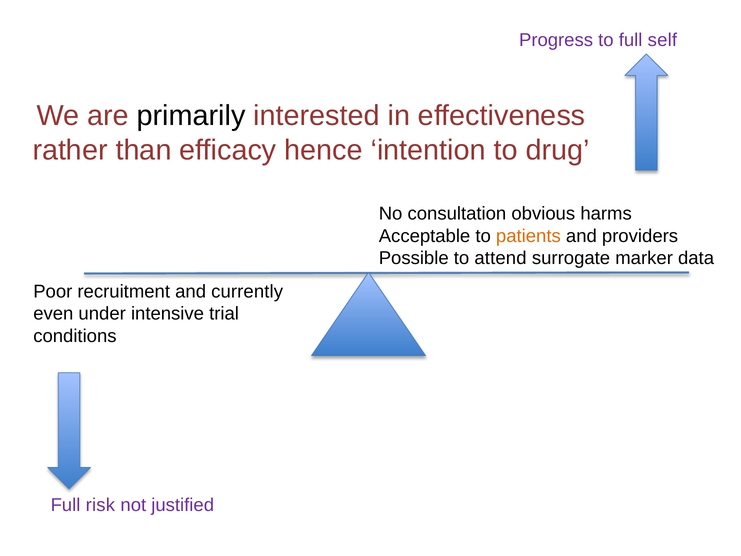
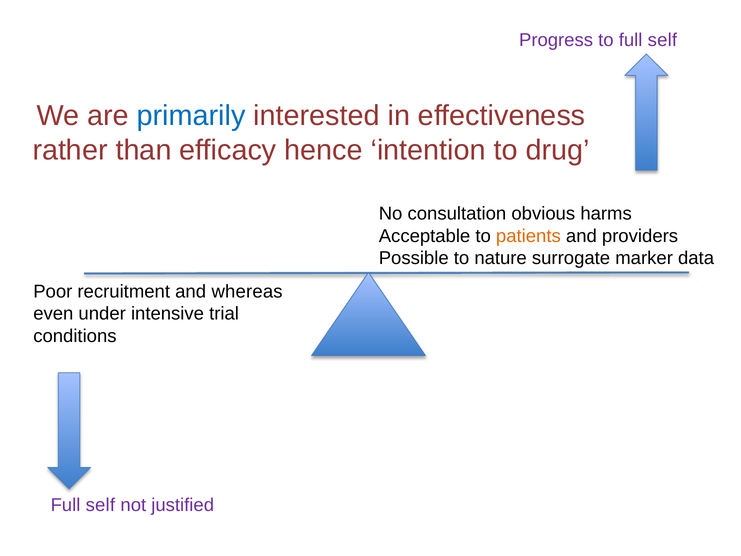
primarily colour: black -> blue
attend: attend -> nature
currently: currently -> whereas
risk at (100, 505): risk -> self
